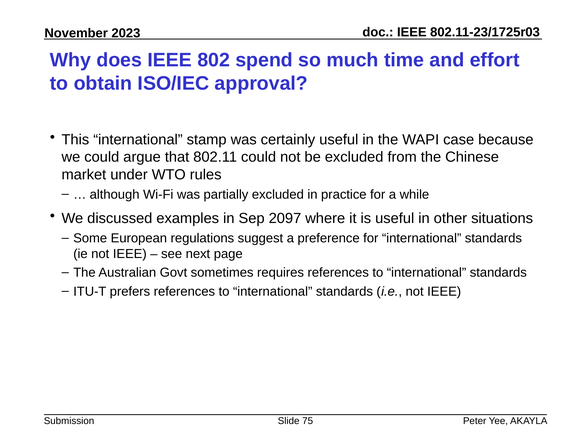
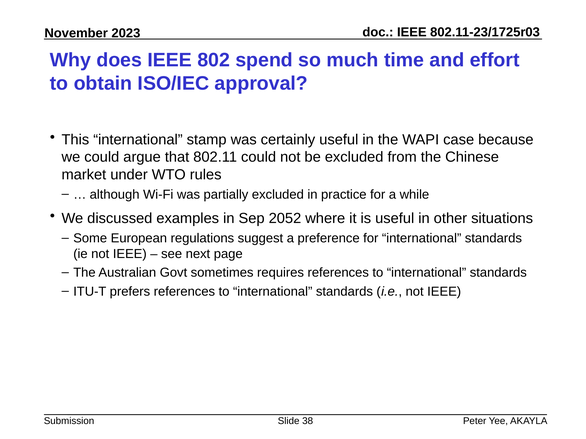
2097: 2097 -> 2052
75: 75 -> 38
